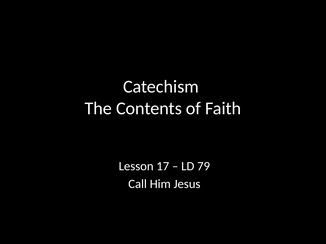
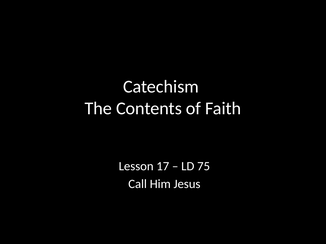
79: 79 -> 75
